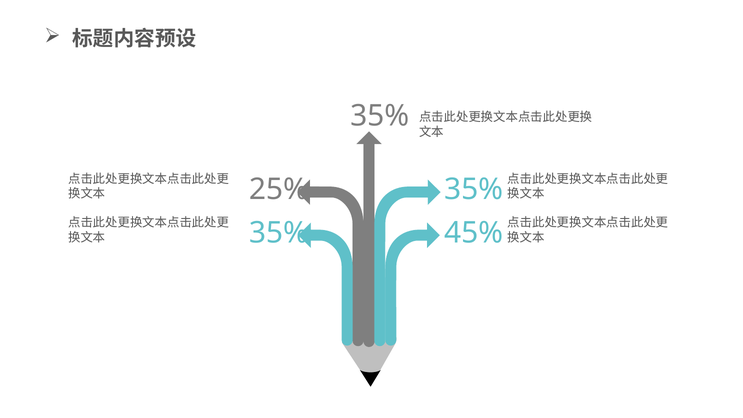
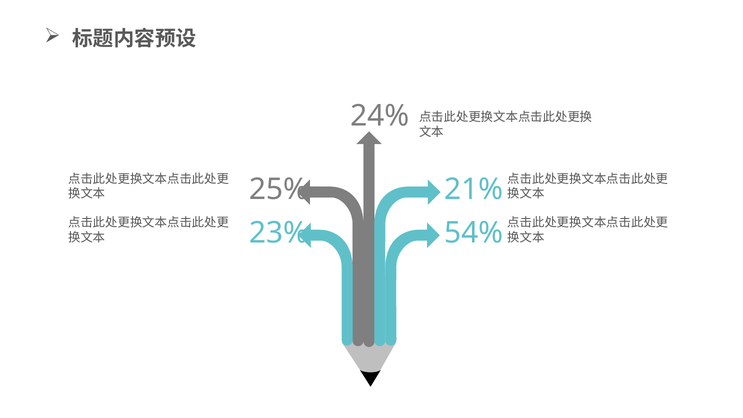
35% at (380, 116): 35% -> 24%
35% at (474, 190): 35% -> 21%
45%: 45% -> 54%
35% at (278, 233): 35% -> 23%
